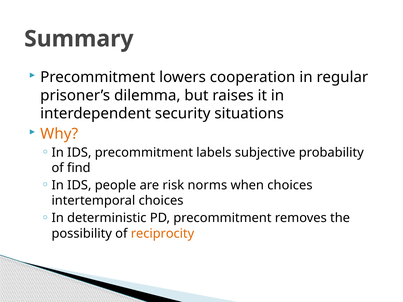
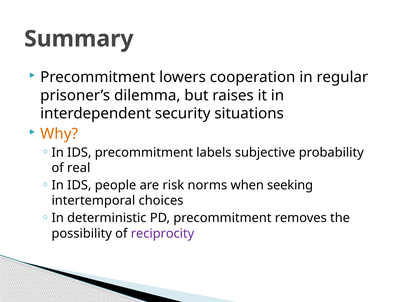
find: find -> real
when choices: choices -> seeking
reciprocity colour: orange -> purple
